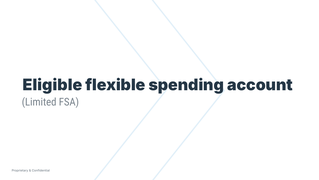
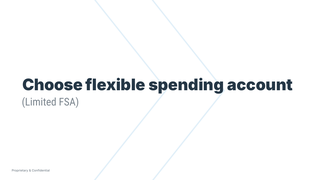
Eligible: Eligible -> Choose
